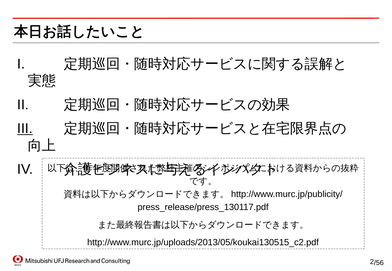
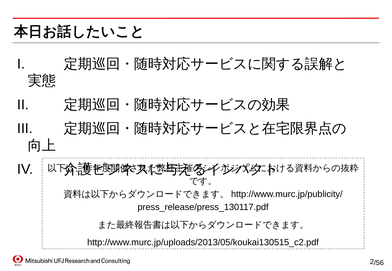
III underline: present -> none
